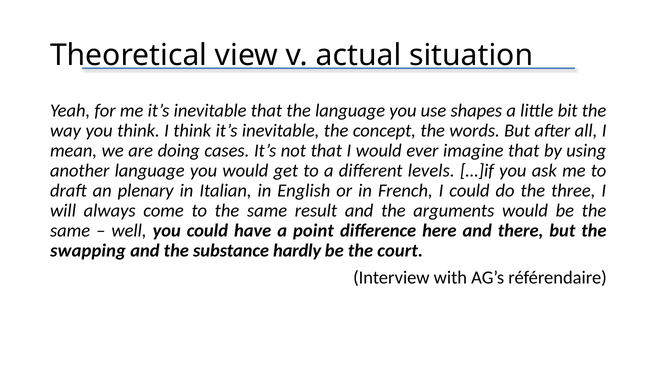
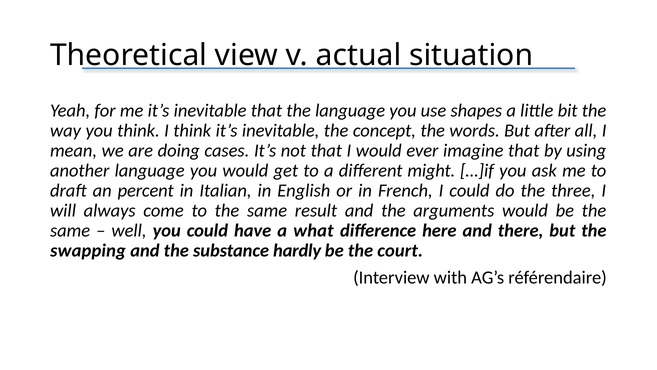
levels: levels -> might
plenary: plenary -> percent
point: point -> what
